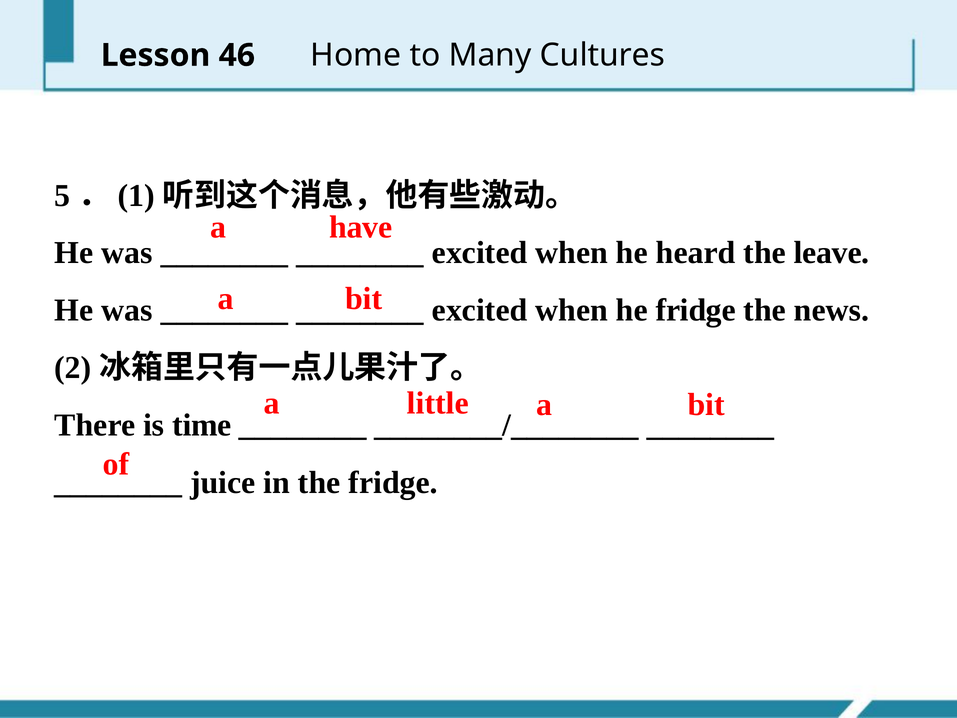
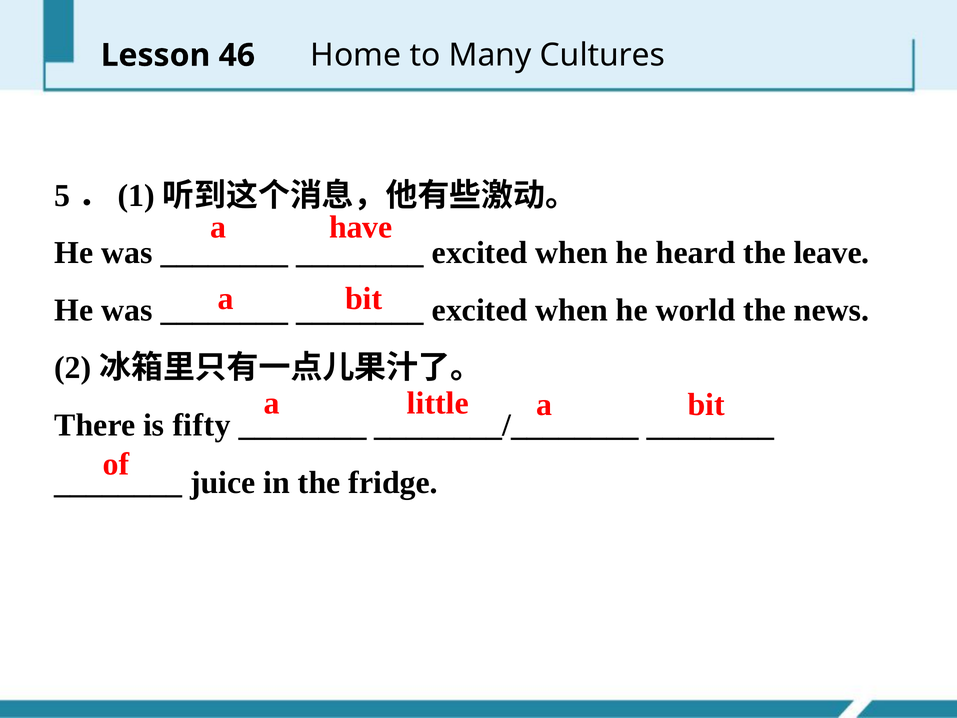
he fridge: fridge -> world
time: time -> fifty
